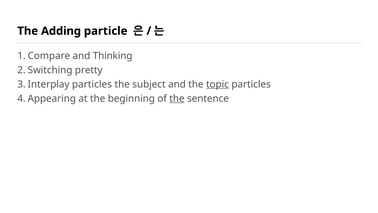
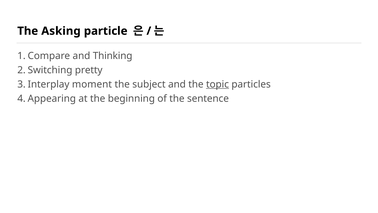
Adding: Adding -> Asking
particles at (92, 84): particles -> moment
the at (177, 98) underline: present -> none
